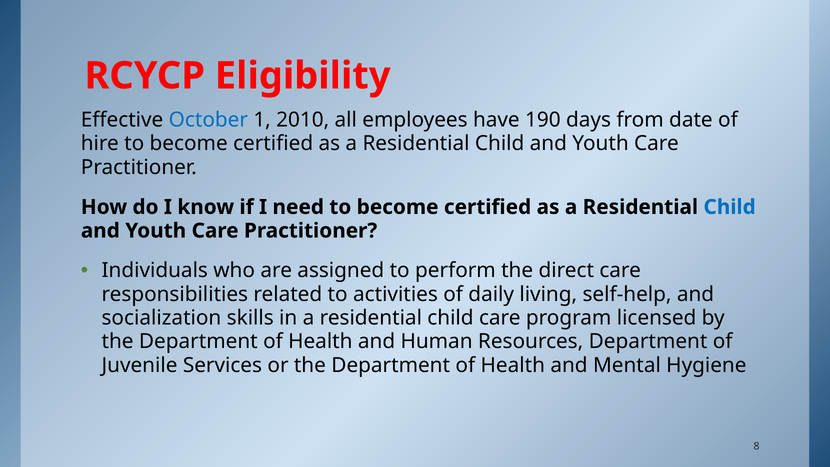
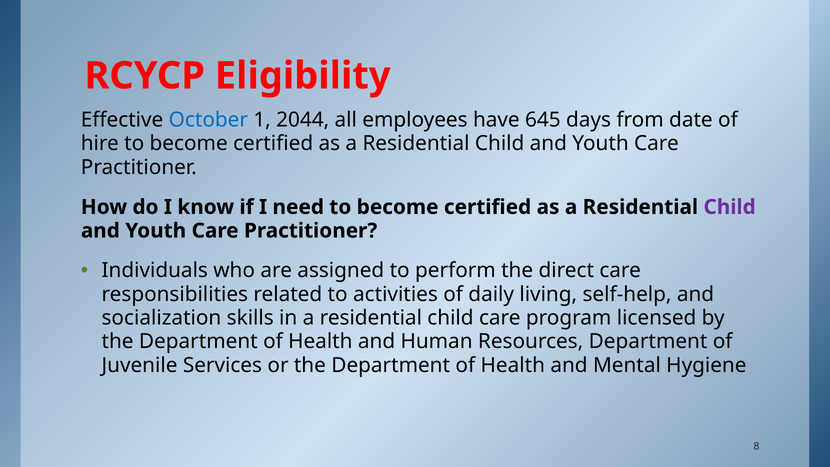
2010: 2010 -> 2044
190: 190 -> 645
Child at (730, 207) colour: blue -> purple
